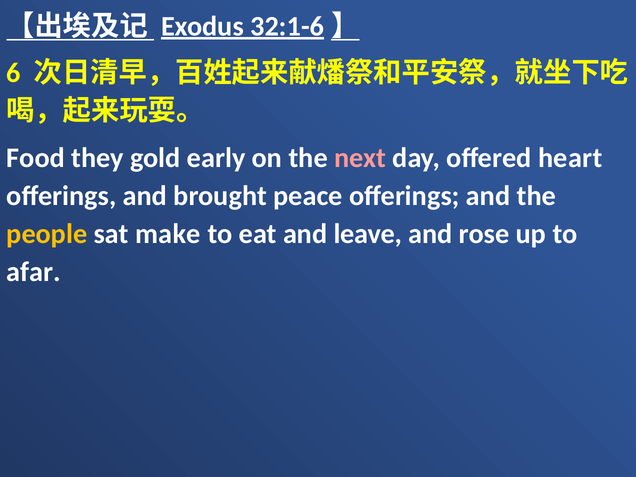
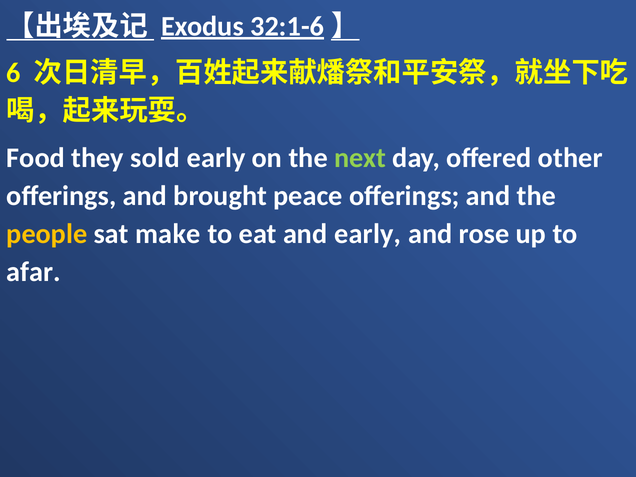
gold: gold -> sold
next colour: pink -> light green
heart: heart -> other
and leave: leave -> early
